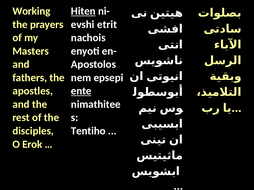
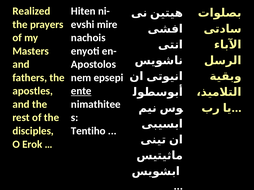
Working: Working -> Realized
Hiten underline: present -> none
etrit: etrit -> mire
